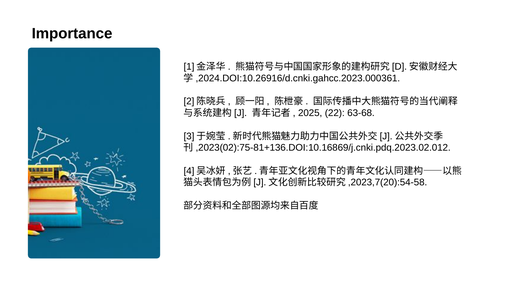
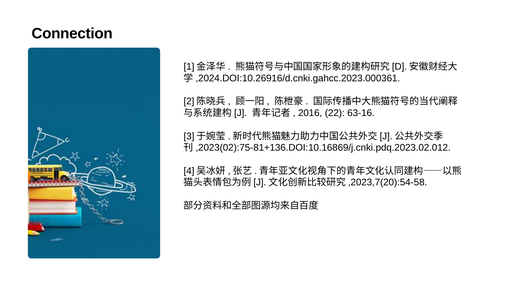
Importance: Importance -> Connection
2025: 2025 -> 2016
63-68: 63-68 -> 63-16
